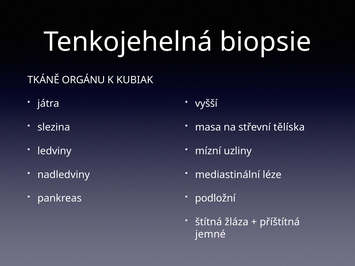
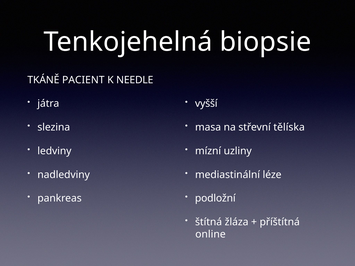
ORGÁNU: ORGÁNU -> PACIENT
KUBIAK: KUBIAK -> NEEDLE
jemné: jemné -> online
